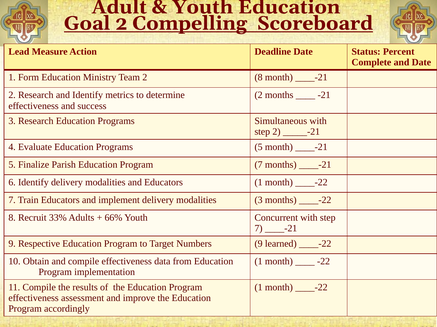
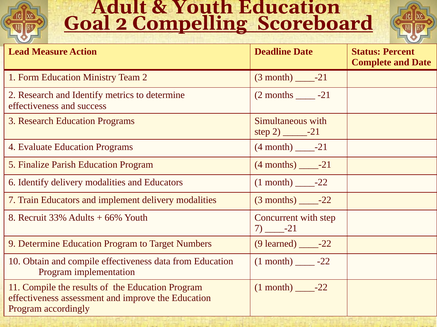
2 8: 8 -> 3
Programs 5: 5 -> 4
Program 7: 7 -> 4
9 Respective: Respective -> Determine
